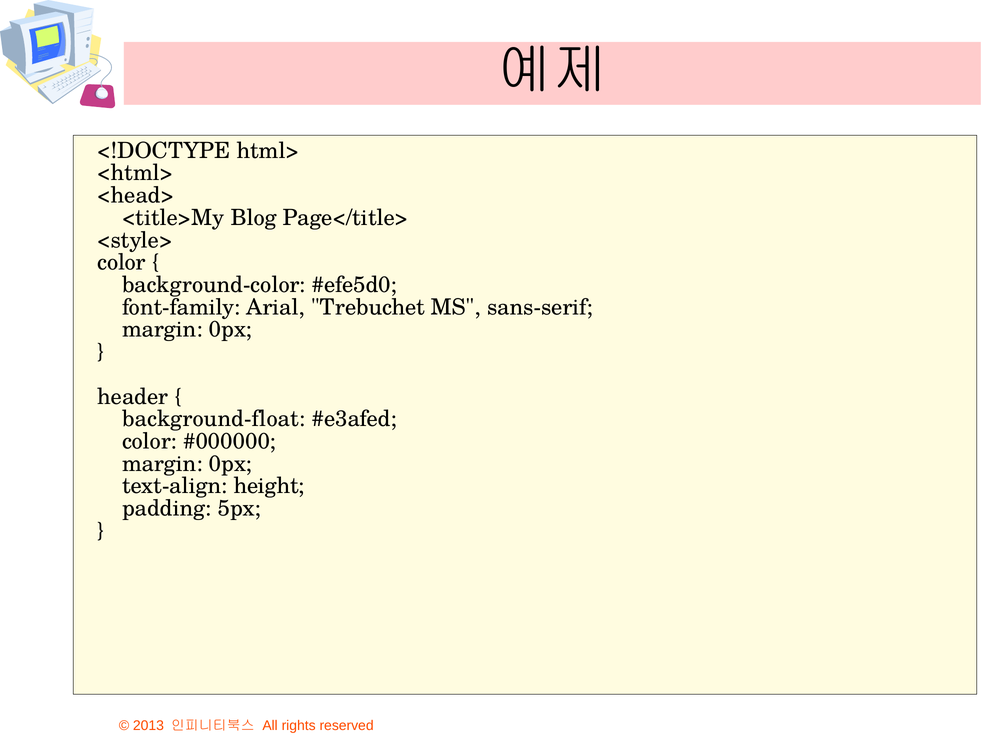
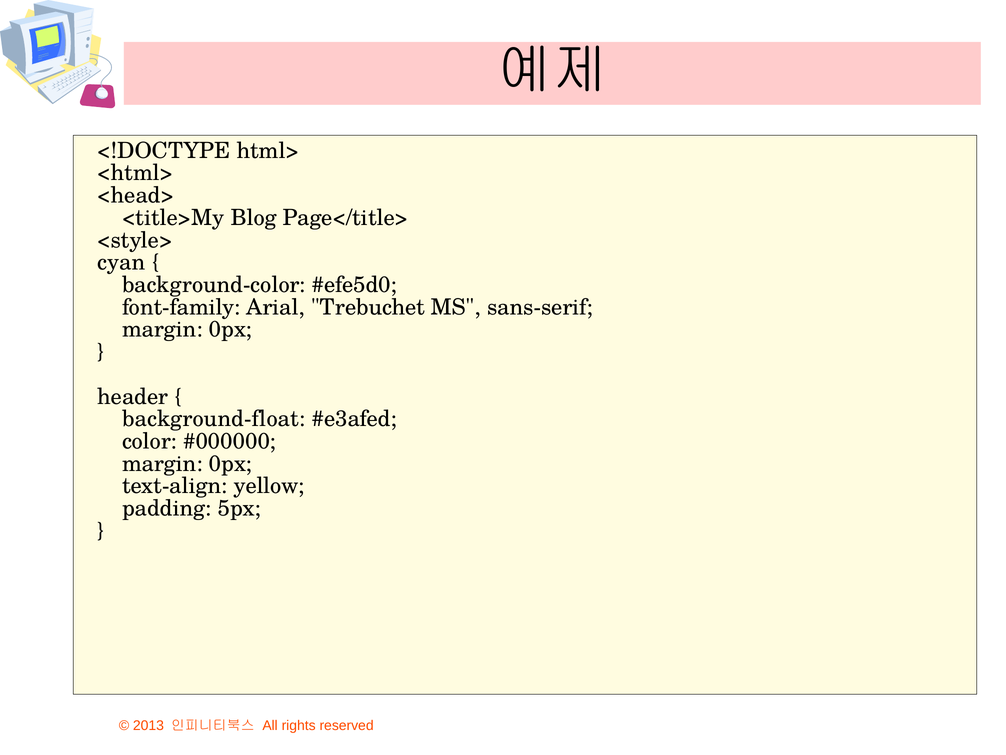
color at (122, 262): color -> cyan
height: height -> yellow
